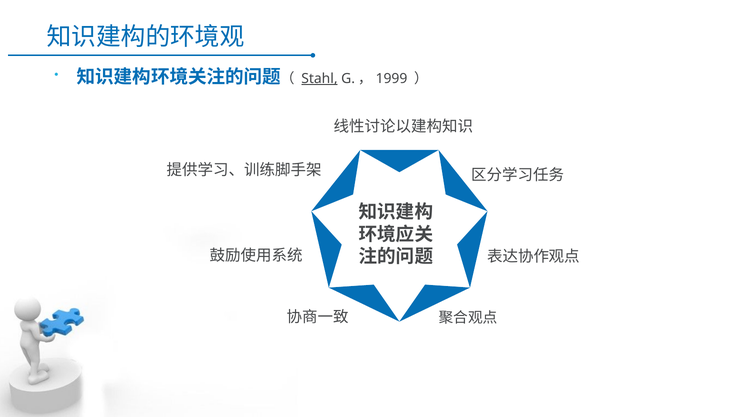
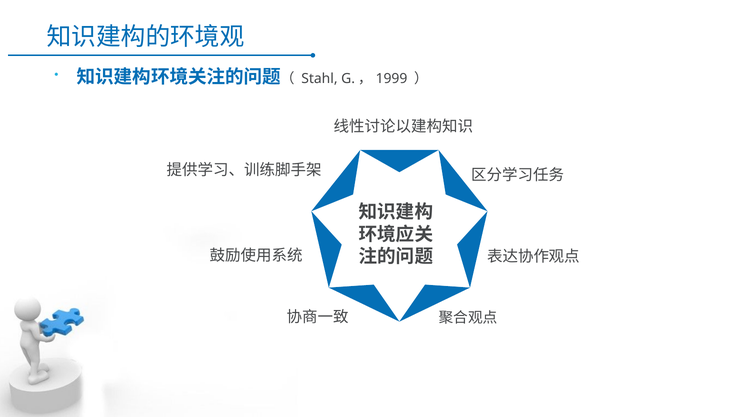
Stahl underline: present -> none
